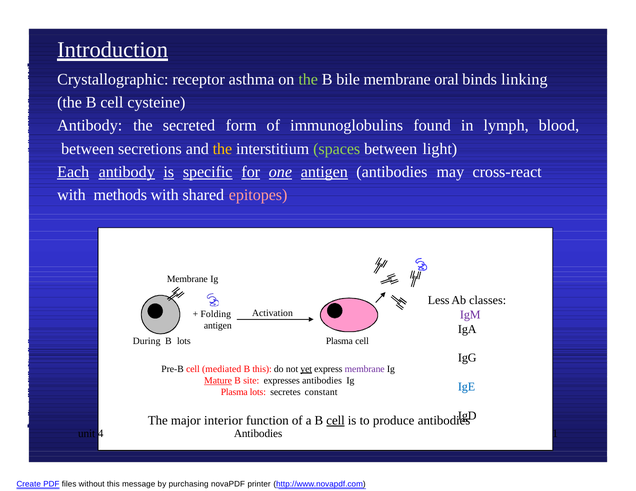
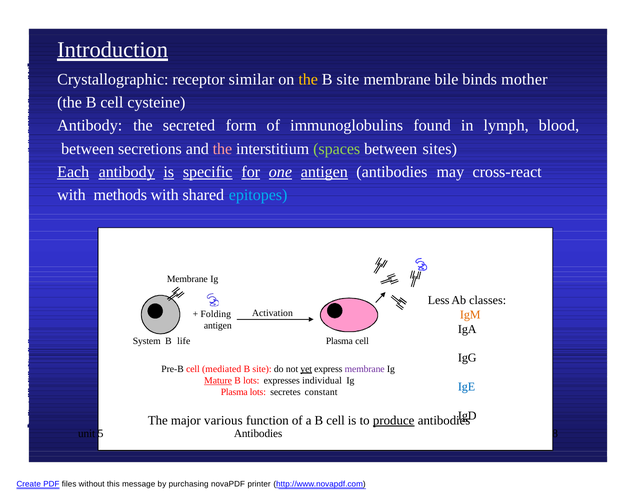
asthma: asthma -> similar
the at (308, 79) colour: light green -> yellow
bile at (348, 79): bile -> site
oral: oral -> bile
linking: linking -> mother
the at (222, 149) colour: yellow -> pink
light: light -> sites
epitopes colour: pink -> light blue
IgM colour: purple -> orange
During: During -> System
B lots: lots -> life
this at (262, 369): this -> site
B site: site -> lots
expresses antibodies: antibodies -> individual
interior: interior -> various
cell at (336, 421) underline: present -> none
produce underline: none -> present
1: 1 -> 8
4: 4 -> 5
